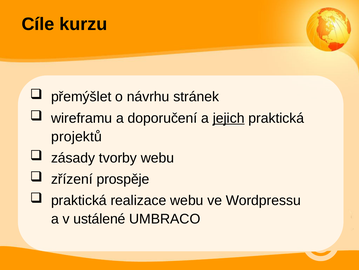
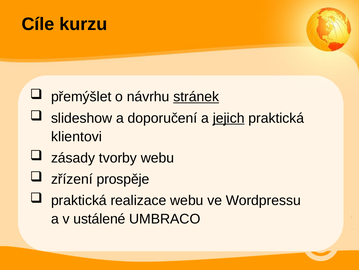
stránek underline: none -> present
wireframu: wireframu -> slideshow
projektů: projektů -> klientovi
